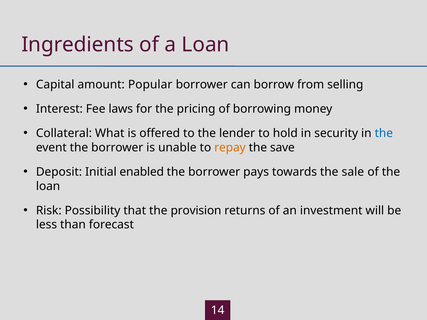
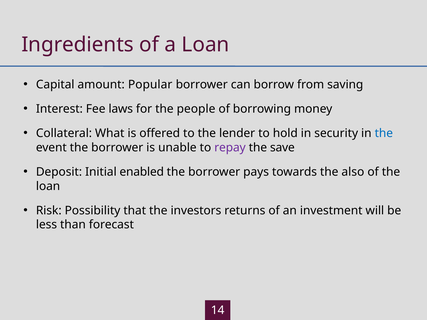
selling: selling -> saving
pricing: pricing -> people
repay colour: orange -> purple
sale: sale -> also
provision: provision -> investors
